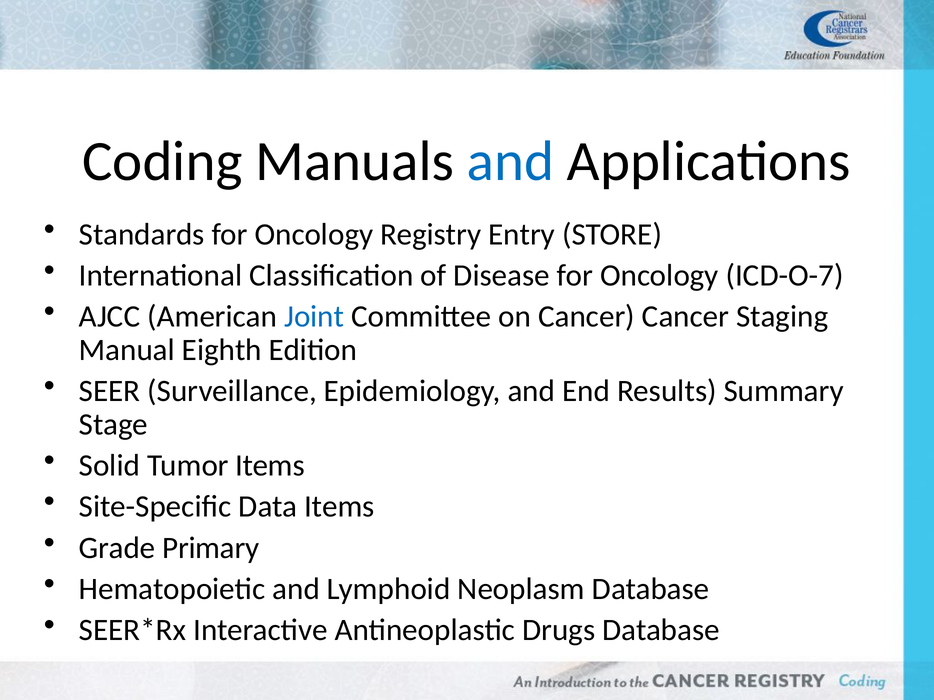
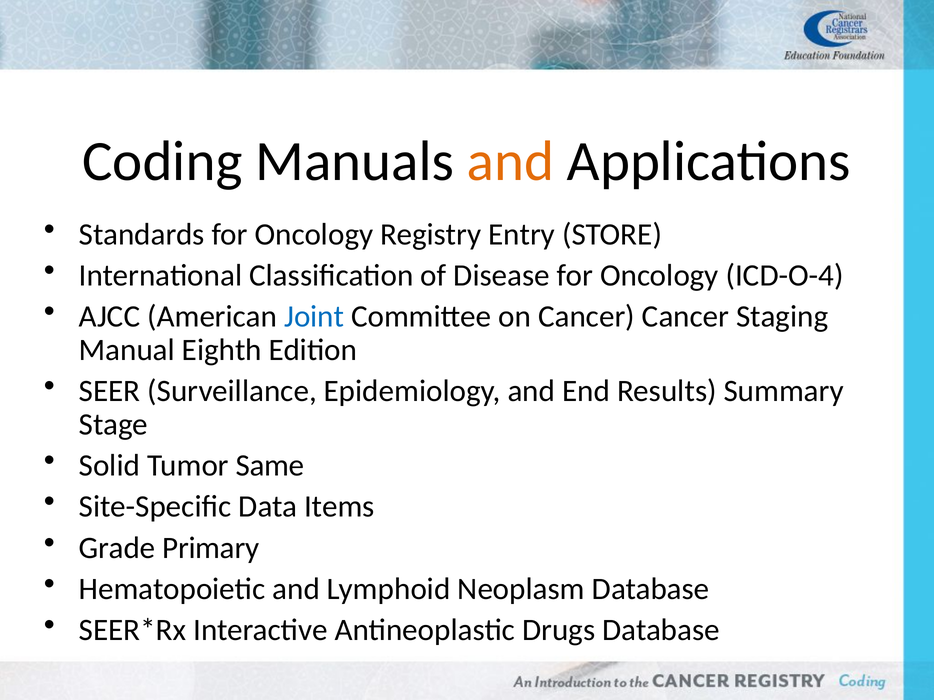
and at (510, 161) colour: blue -> orange
ICD-O-7: ICD-O-7 -> ICD-O-4
Tumor Items: Items -> Same
